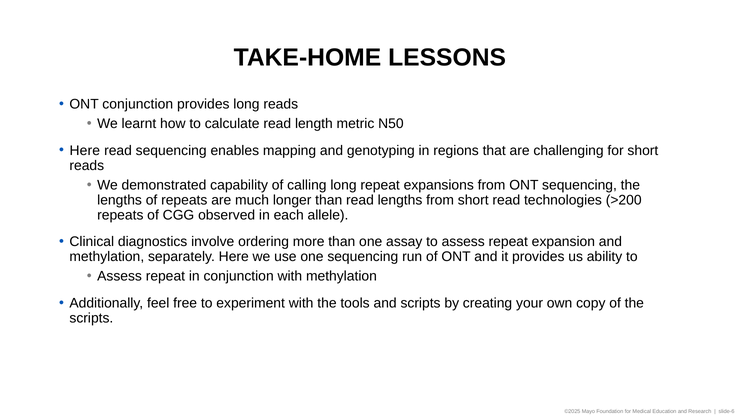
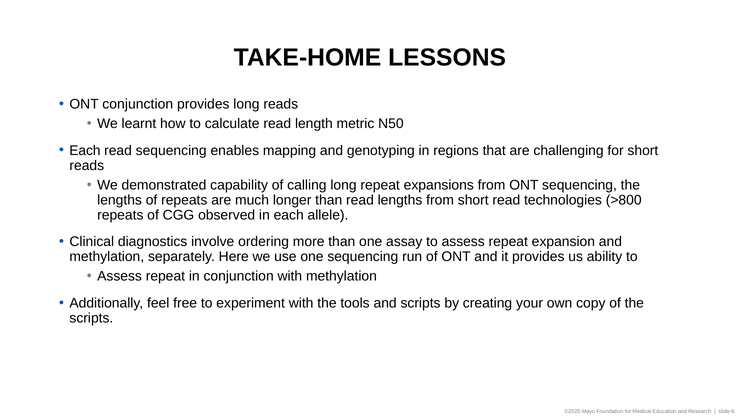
Here at (85, 150): Here -> Each
>200: >200 -> >800
